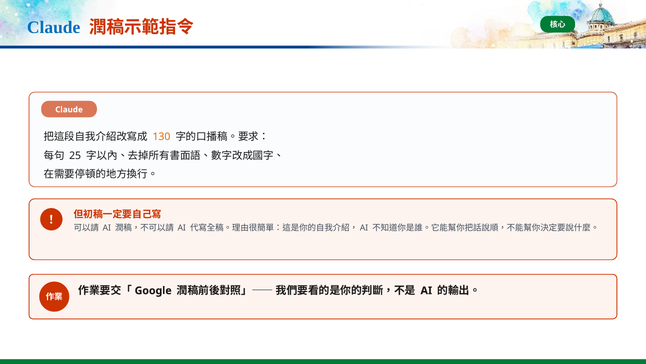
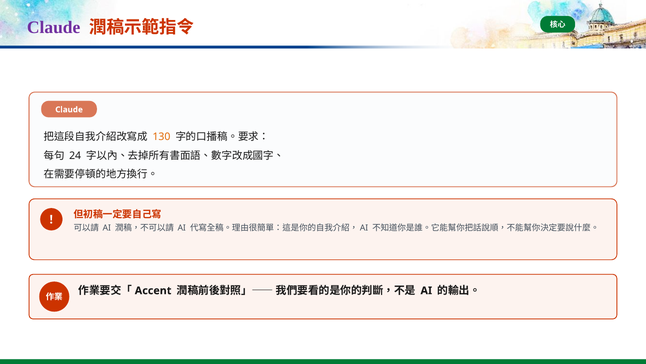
Claude at (54, 27) colour: blue -> purple
25: 25 -> 24
Google: Google -> Accent
